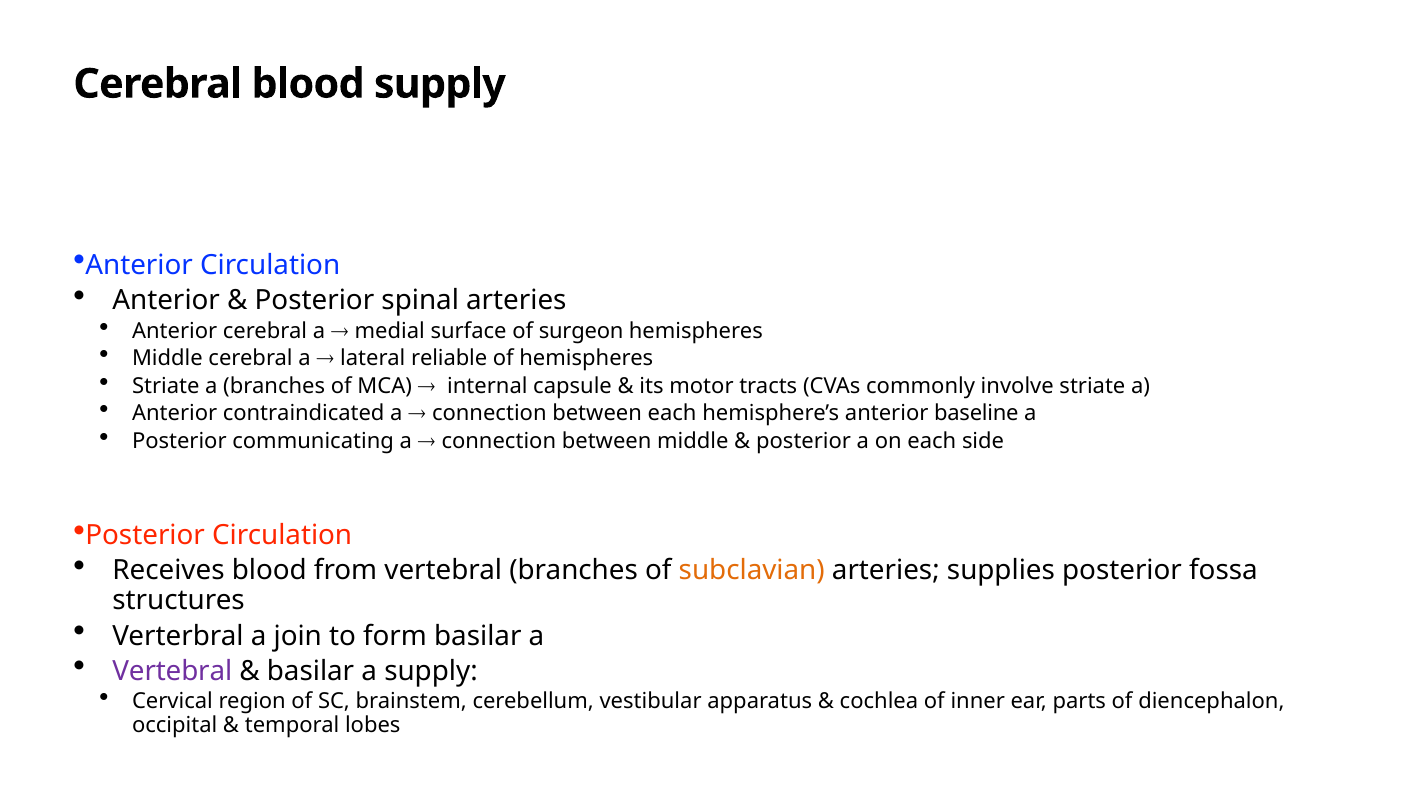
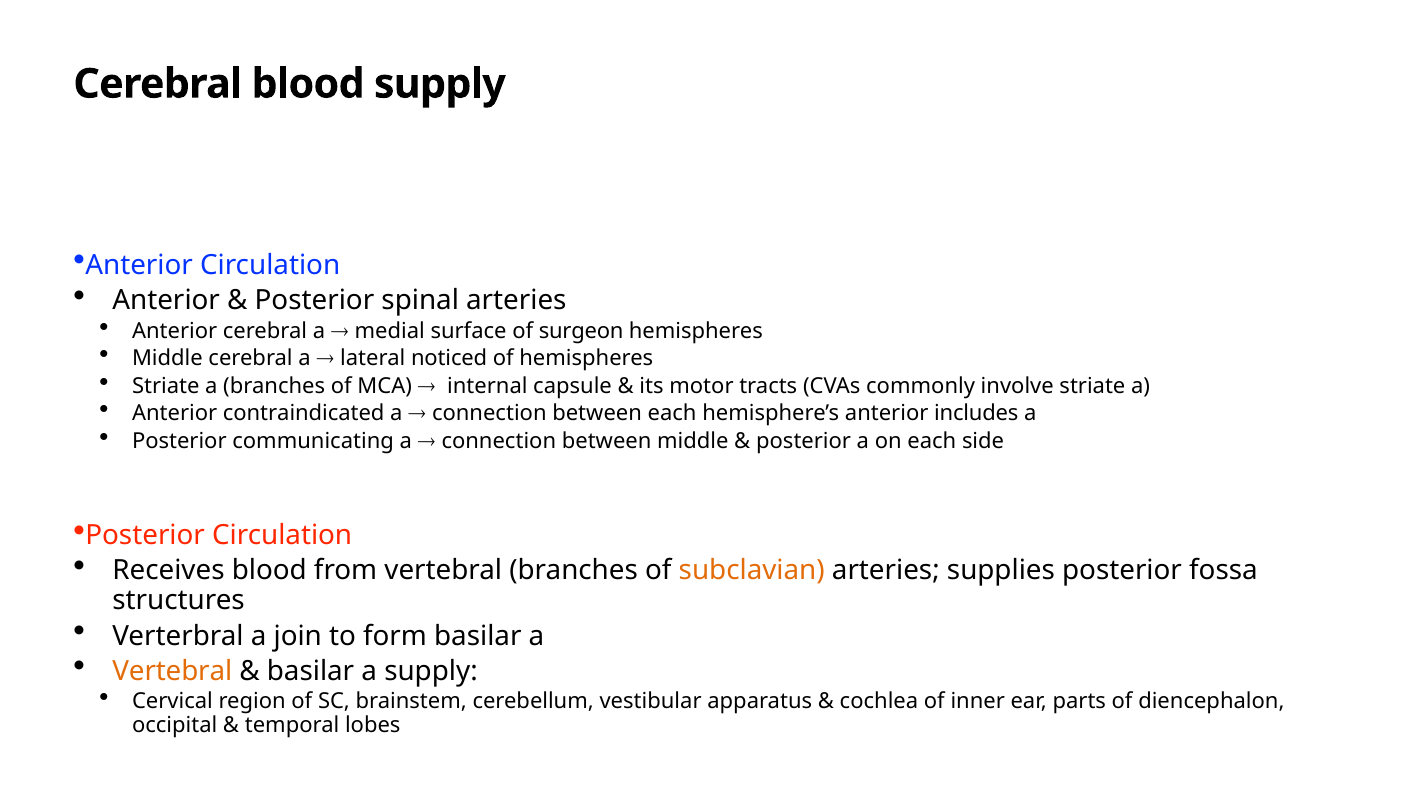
reliable: reliable -> noticed
baseline: baseline -> includes
Vertebral at (172, 671) colour: purple -> orange
